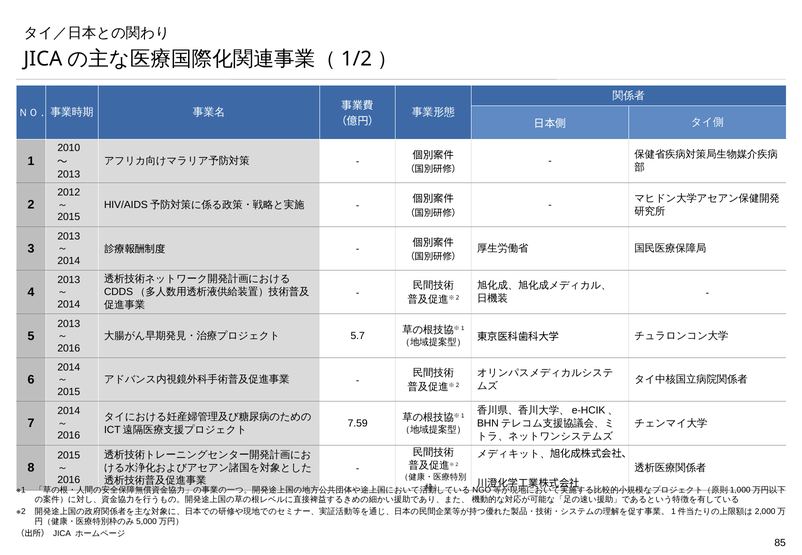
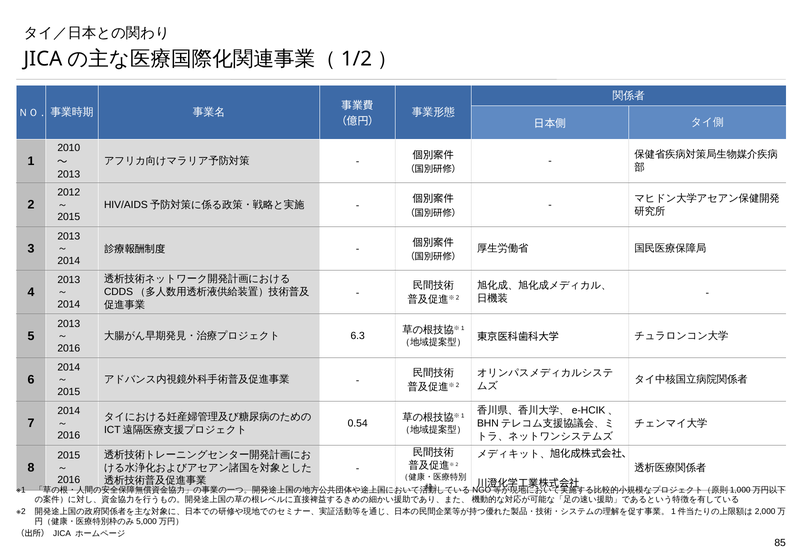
5.7: 5.7 -> 6.3
7.59: 7.59 -> 0.54
